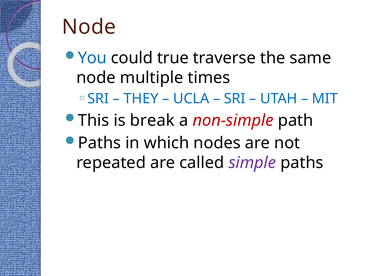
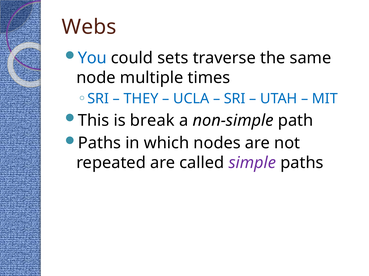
Node at (89, 27): Node -> Webs
true: true -> sets
non-simple colour: red -> black
